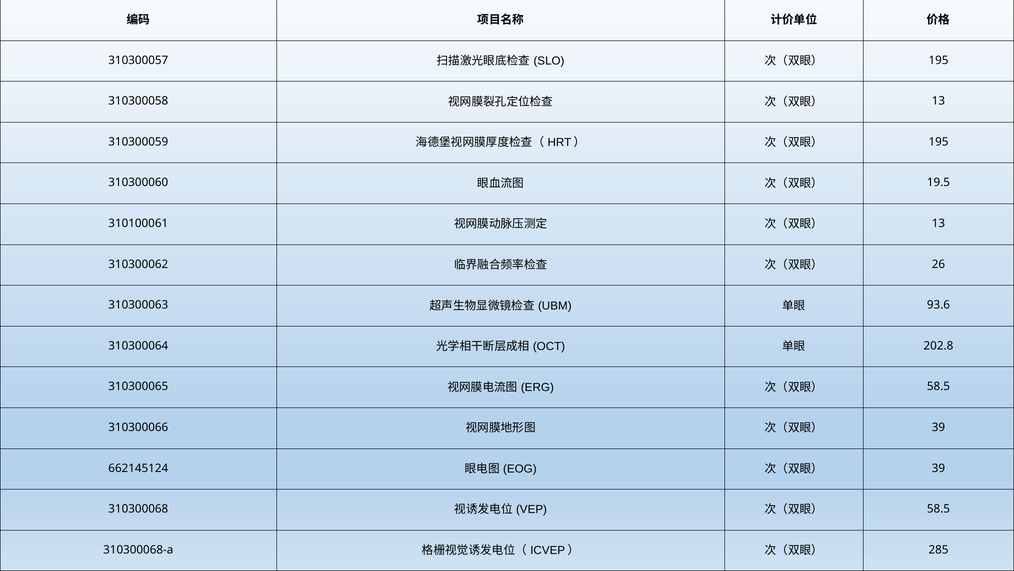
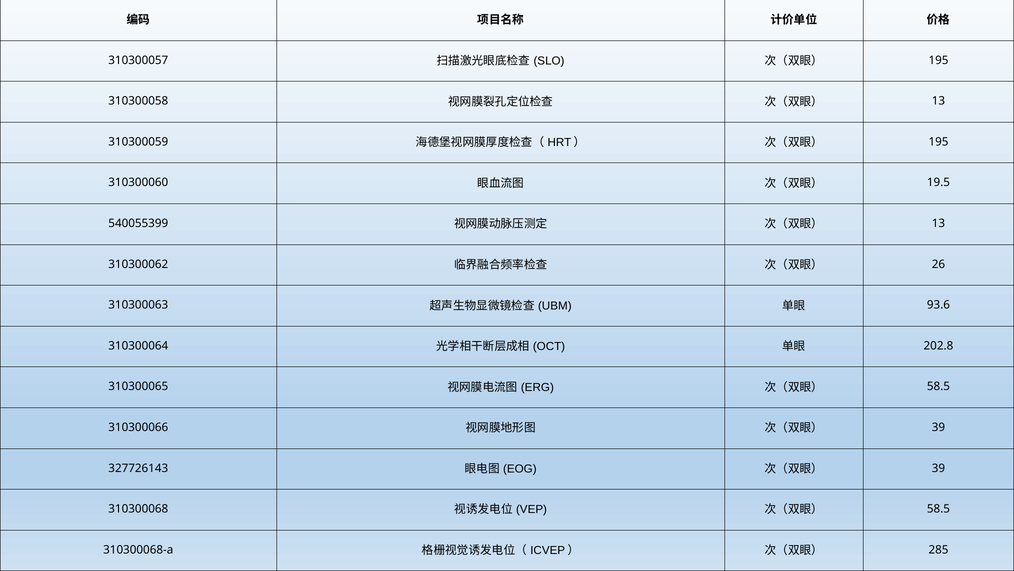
310100061: 310100061 -> 540055399
662145124: 662145124 -> 327726143
